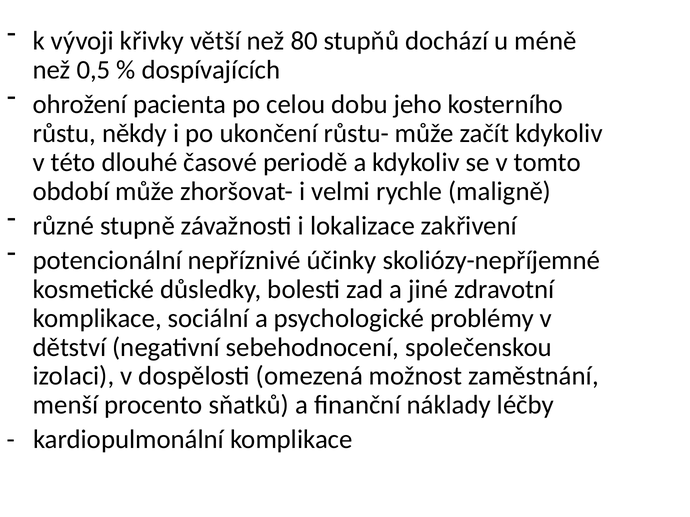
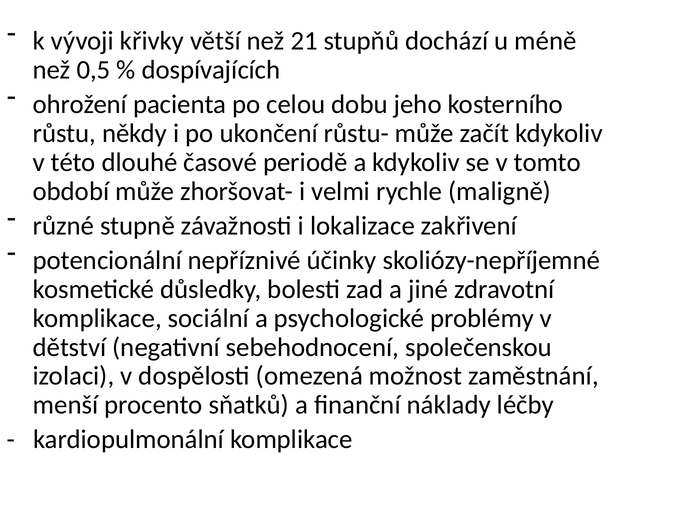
80: 80 -> 21
